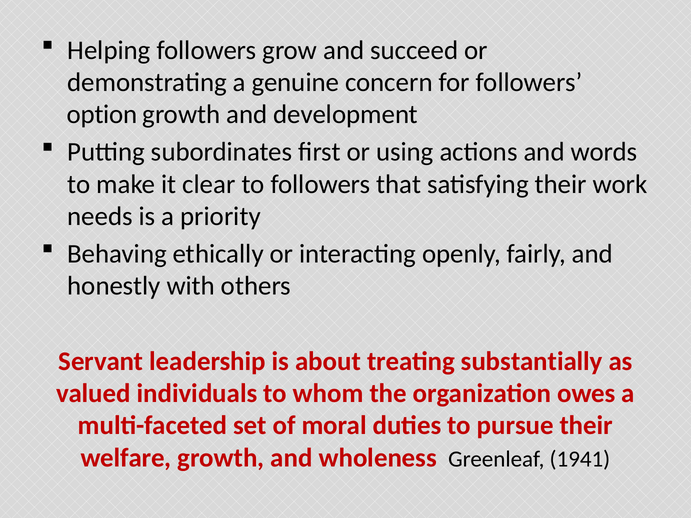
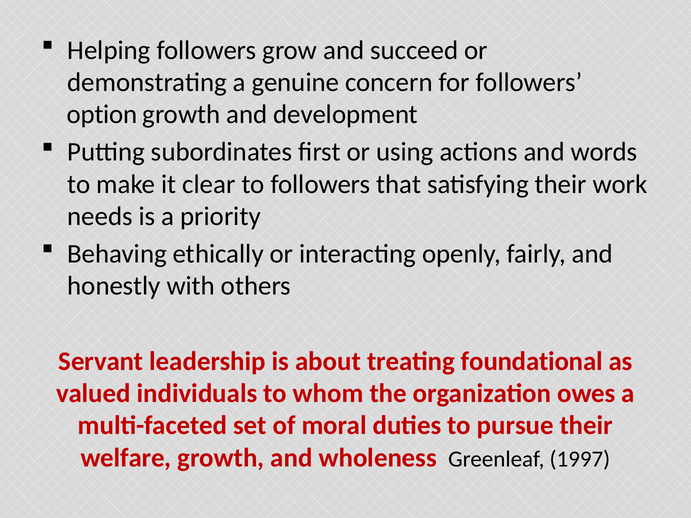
substantially: substantially -> foundational
1941: 1941 -> 1997
